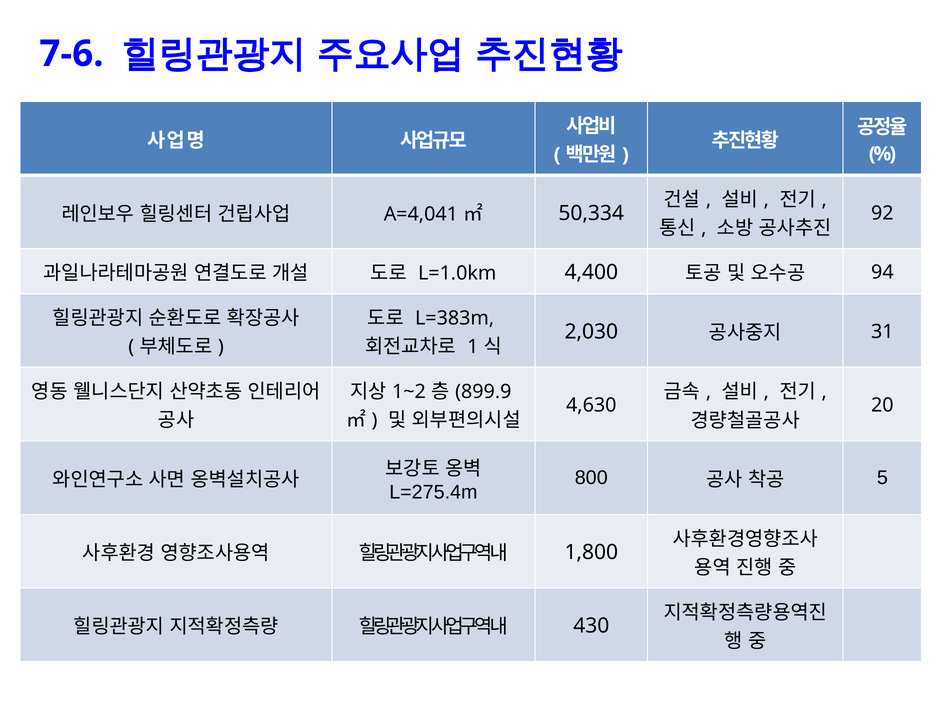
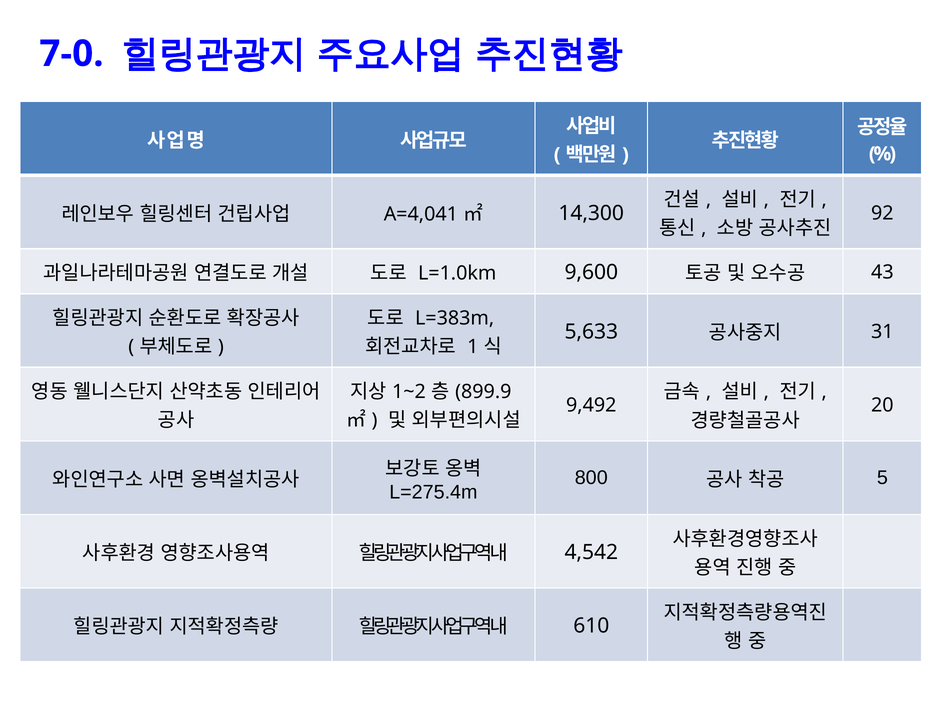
7-6: 7-6 -> 7-0
50,334: 50,334 -> 14,300
4,400: 4,400 -> 9,600
94: 94 -> 43
2,030: 2,030 -> 5,633
4,630: 4,630 -> 9,492
1,800: 1,800 -> 4,542
430: 430 -> 610
